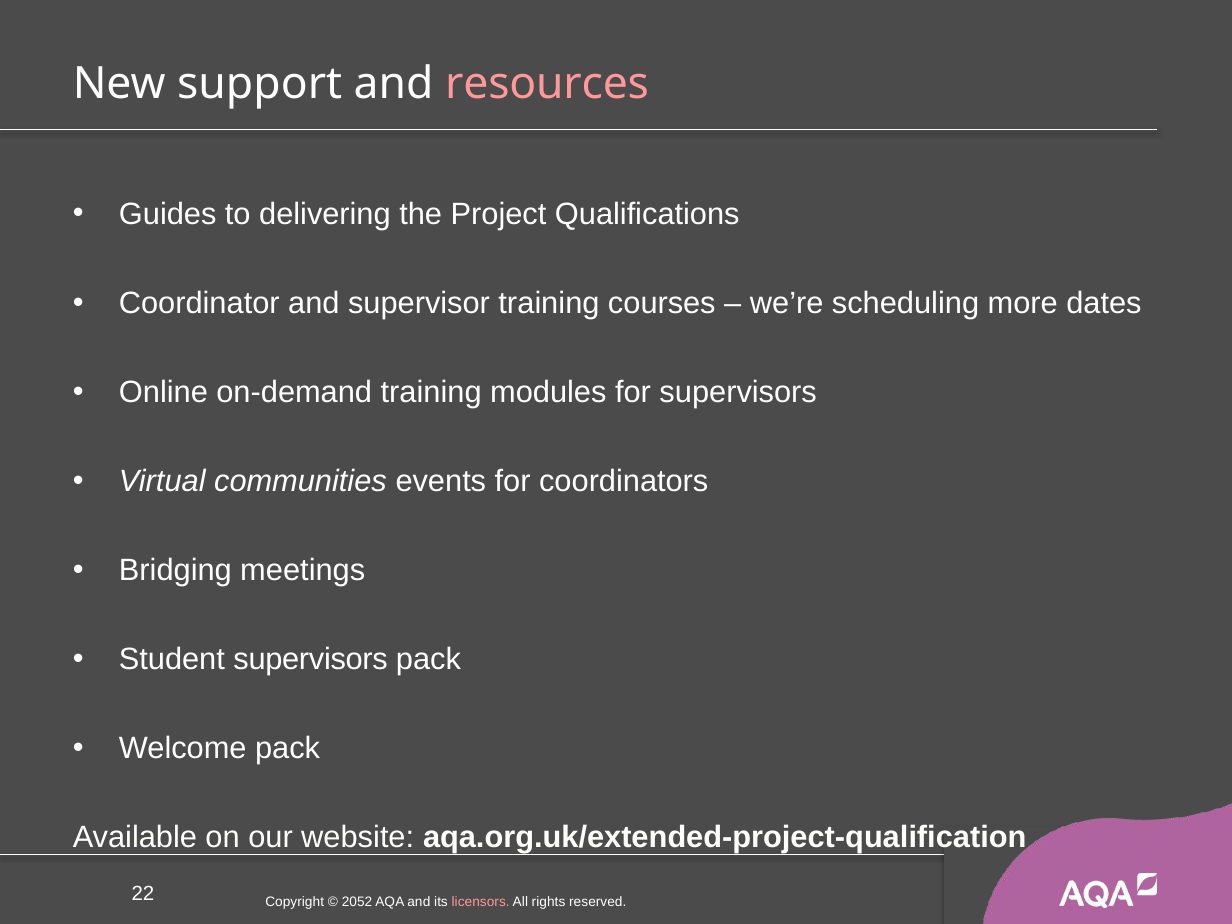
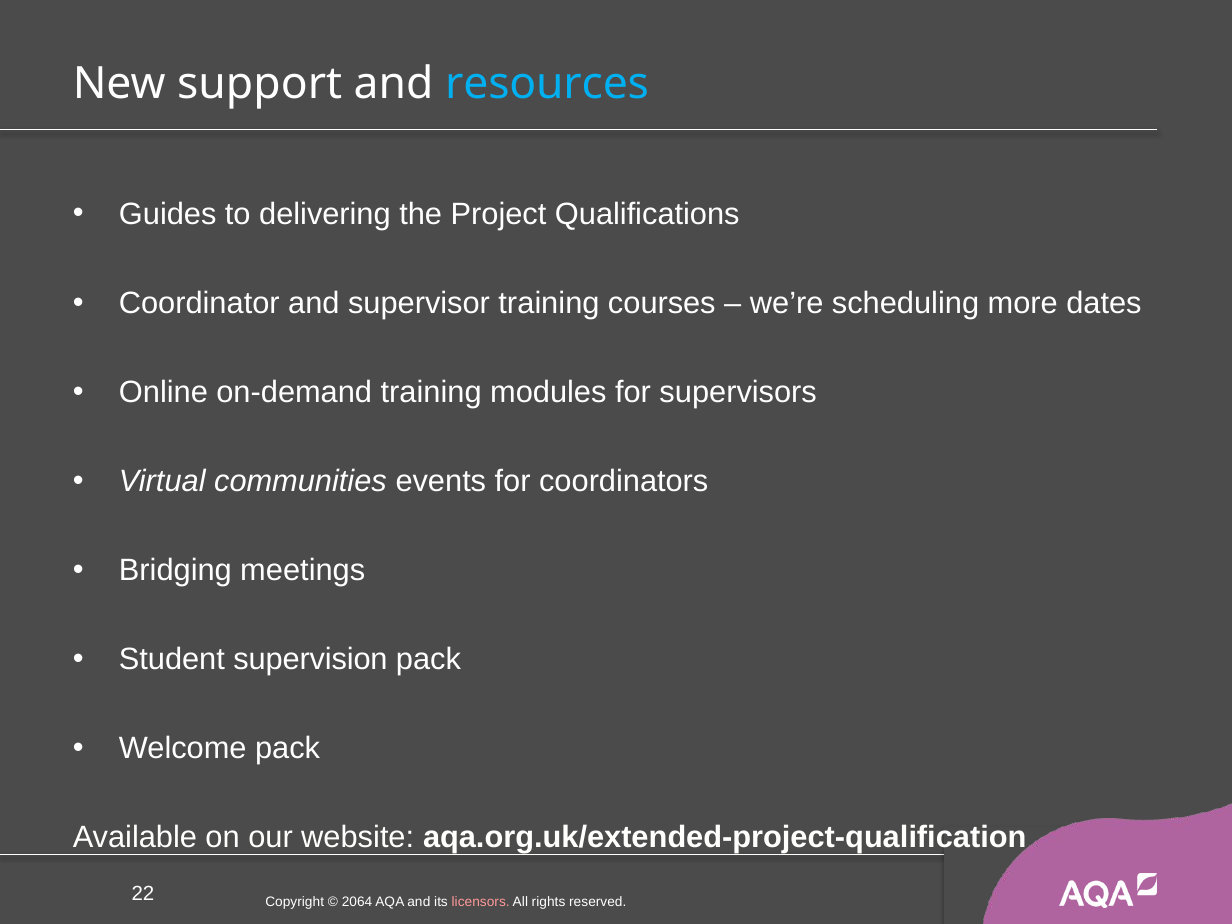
resources colour: pink -> light blue
Student supervisors: supervisors -> supervision
2052: 2052 -> 2064
